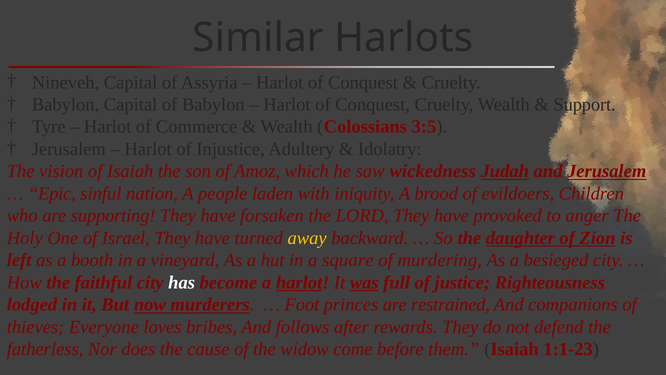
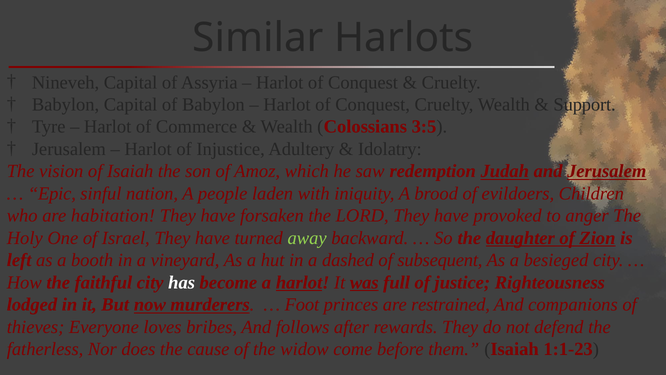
wickedness: wickedness -> redemption
supporting: supporting -> habitation
away colour: yellow -> light green
square: square -> dashed
murdering: murdering -> subsequent
